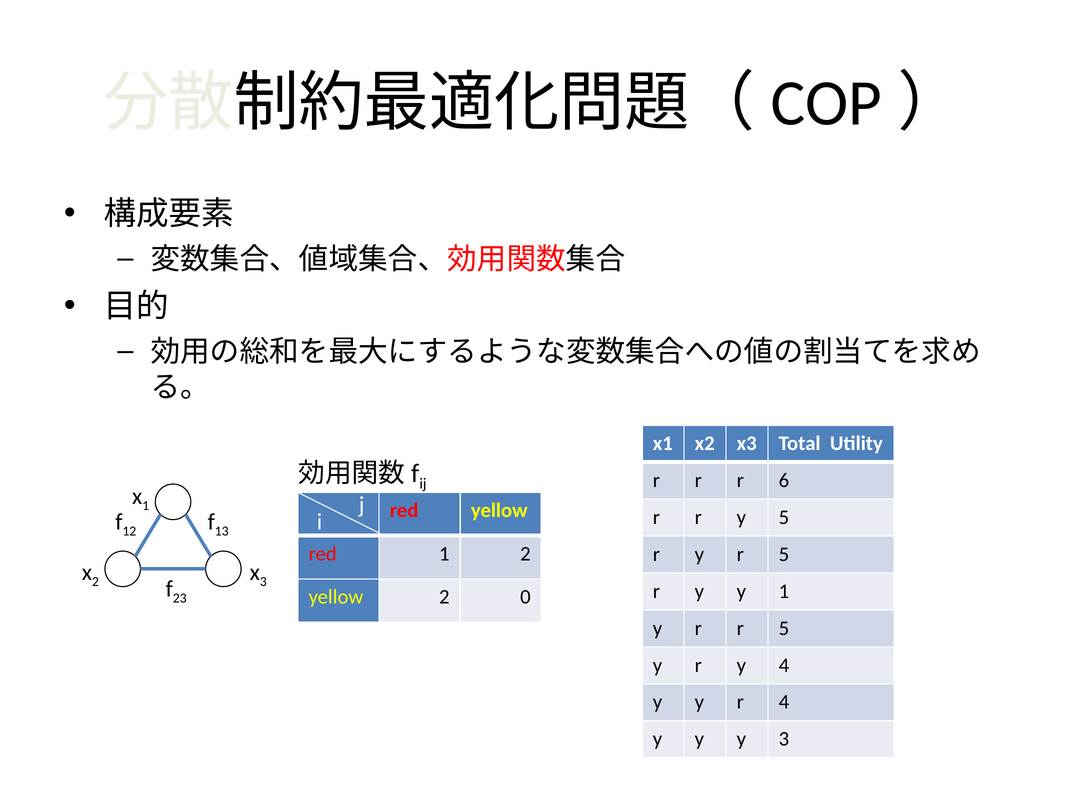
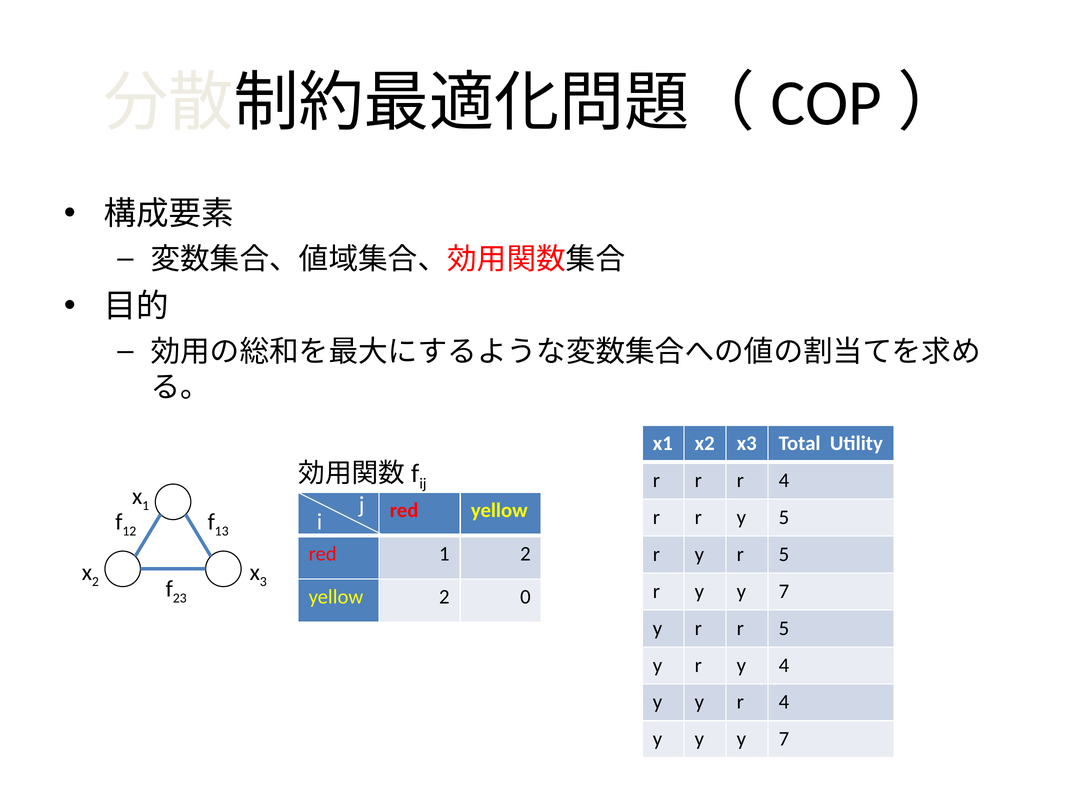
r r 6: 6 -> 4
r y y 1: 1 -> 7
y y y 3: 3 -> 7
